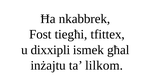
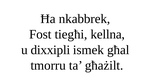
tfittex: tfittex -> kellna
inżajtu: inżajtu -> tmorru
lilkom: lilkom -> għażilt
